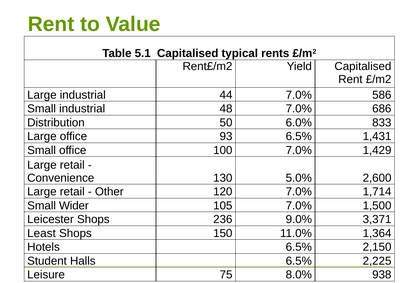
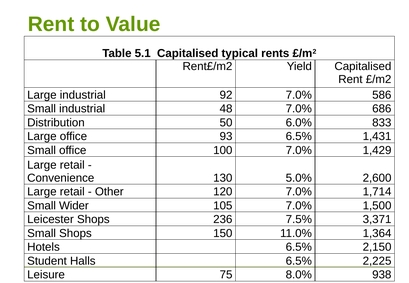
44: 44 -> 92
9.0%: 9.0% -> 7.5%
Least at (42, 233): Least -> Small
